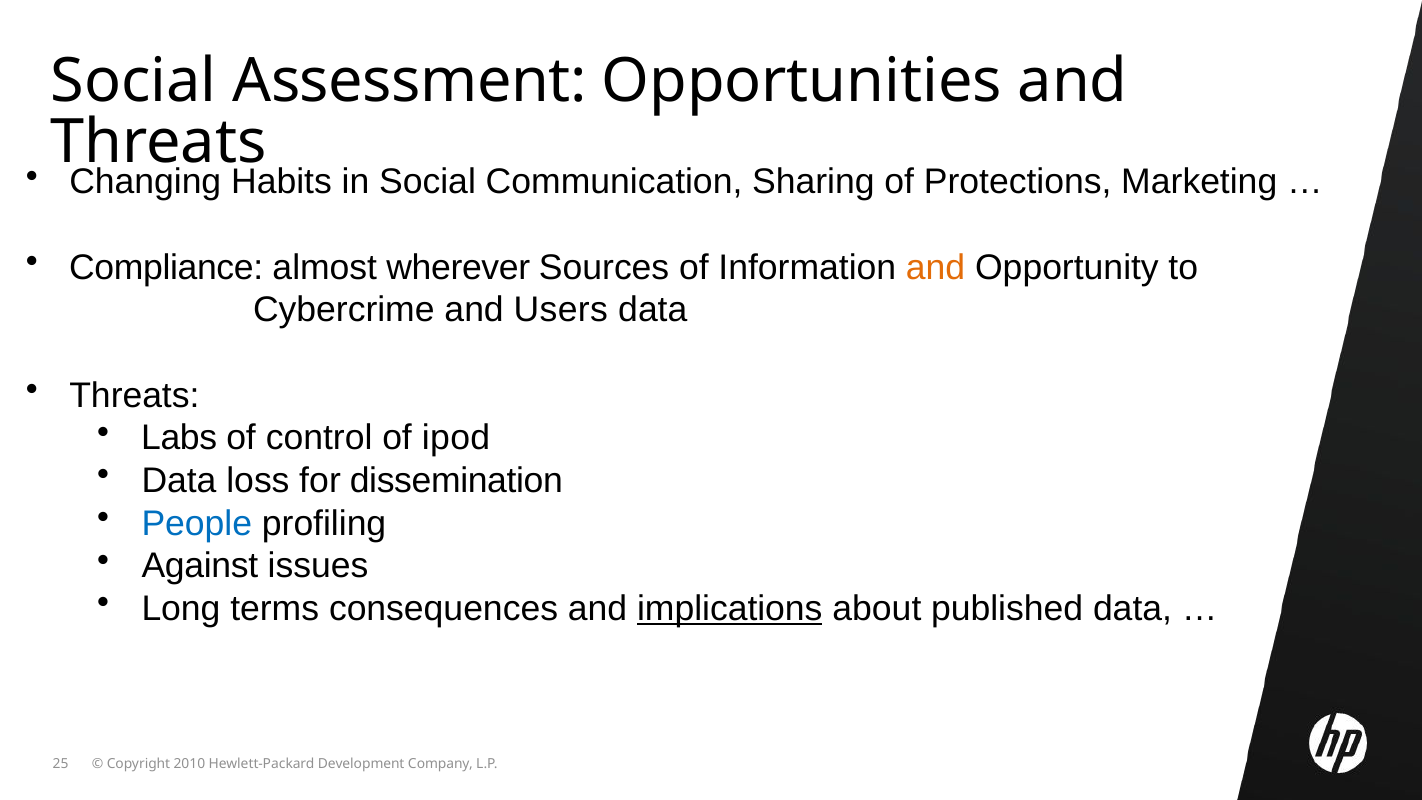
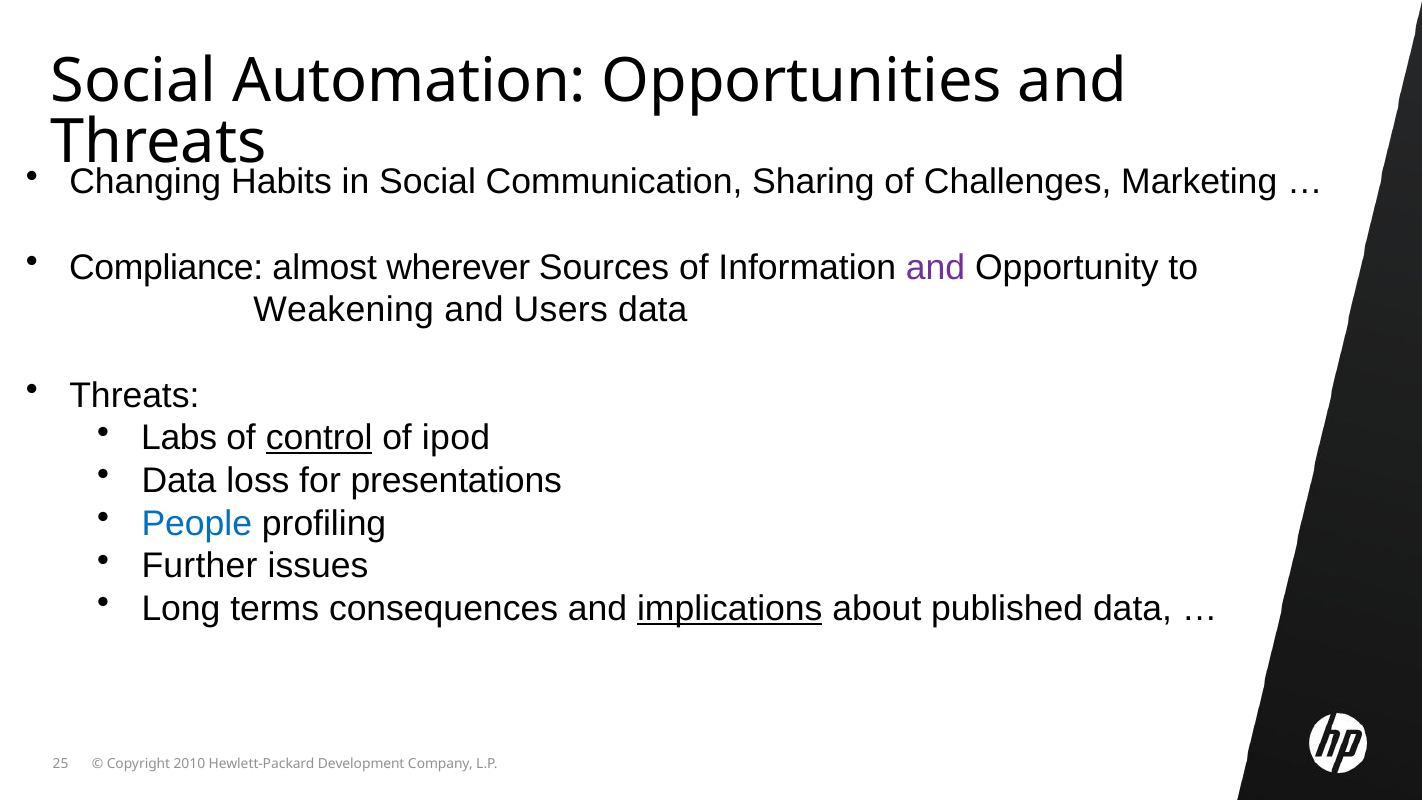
Assessment: Assessment -> Automation
Protections: Protections -> Challenges
and at (936, 267) colour: orange -> purple
Cybercrime: Cybercrime -> Weakening
control underline: none -> present
dissemination: dissemination -> presentations
Against: Against -> Further
